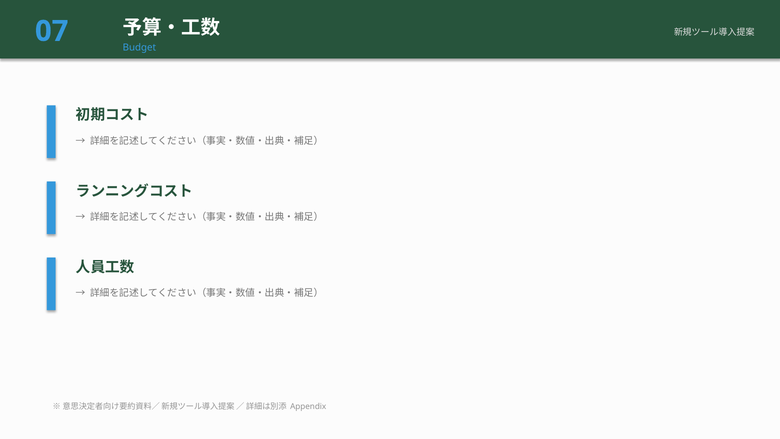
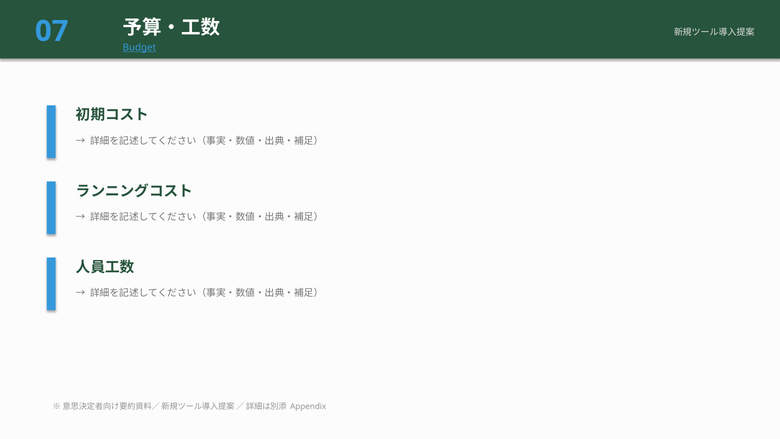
Budget underline: none -> present
